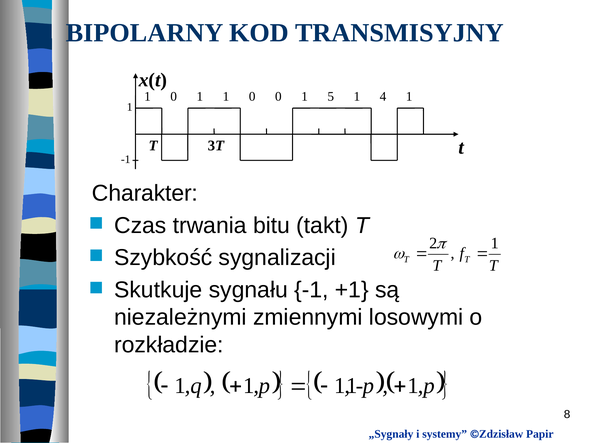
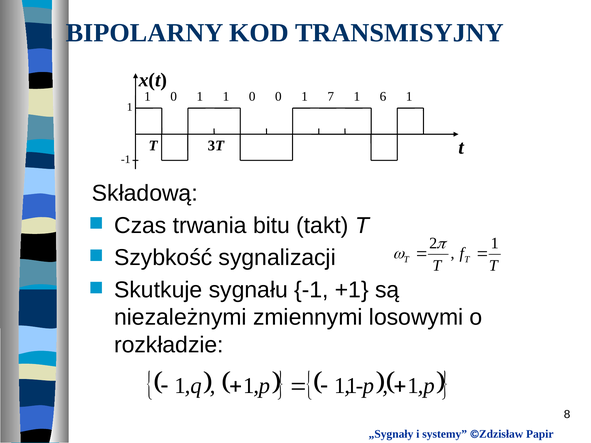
5: 5 -> 7
4: 4 -> 6
Charakter: Charakter -> Składową
